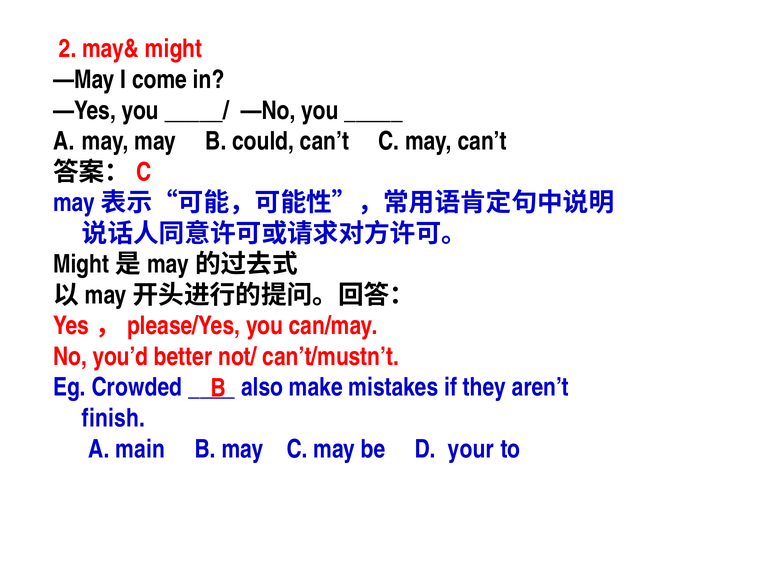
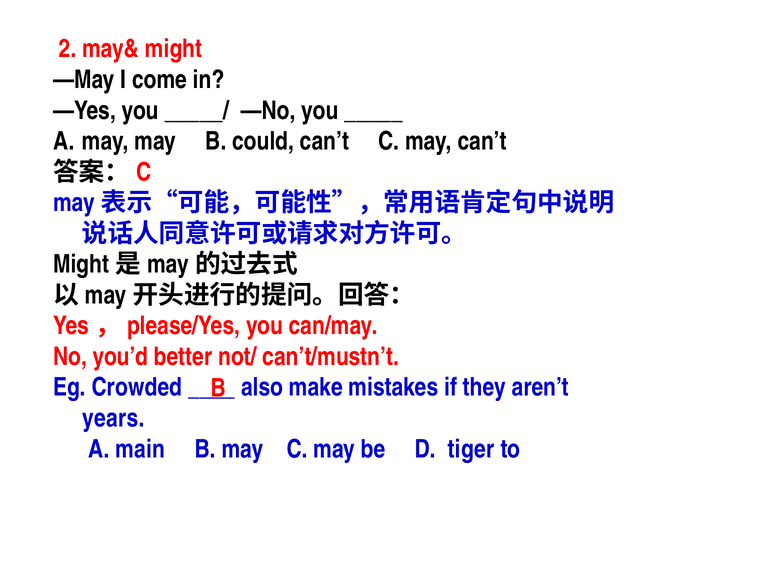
finish: finish -> years
your: your -> tiger
